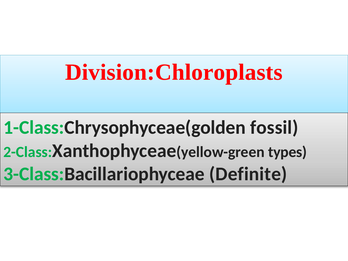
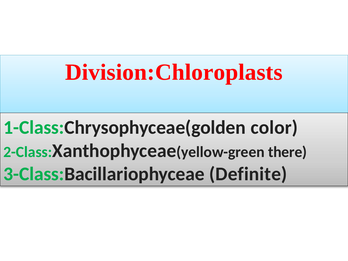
fossil: fossil -> color
types: types -> there
